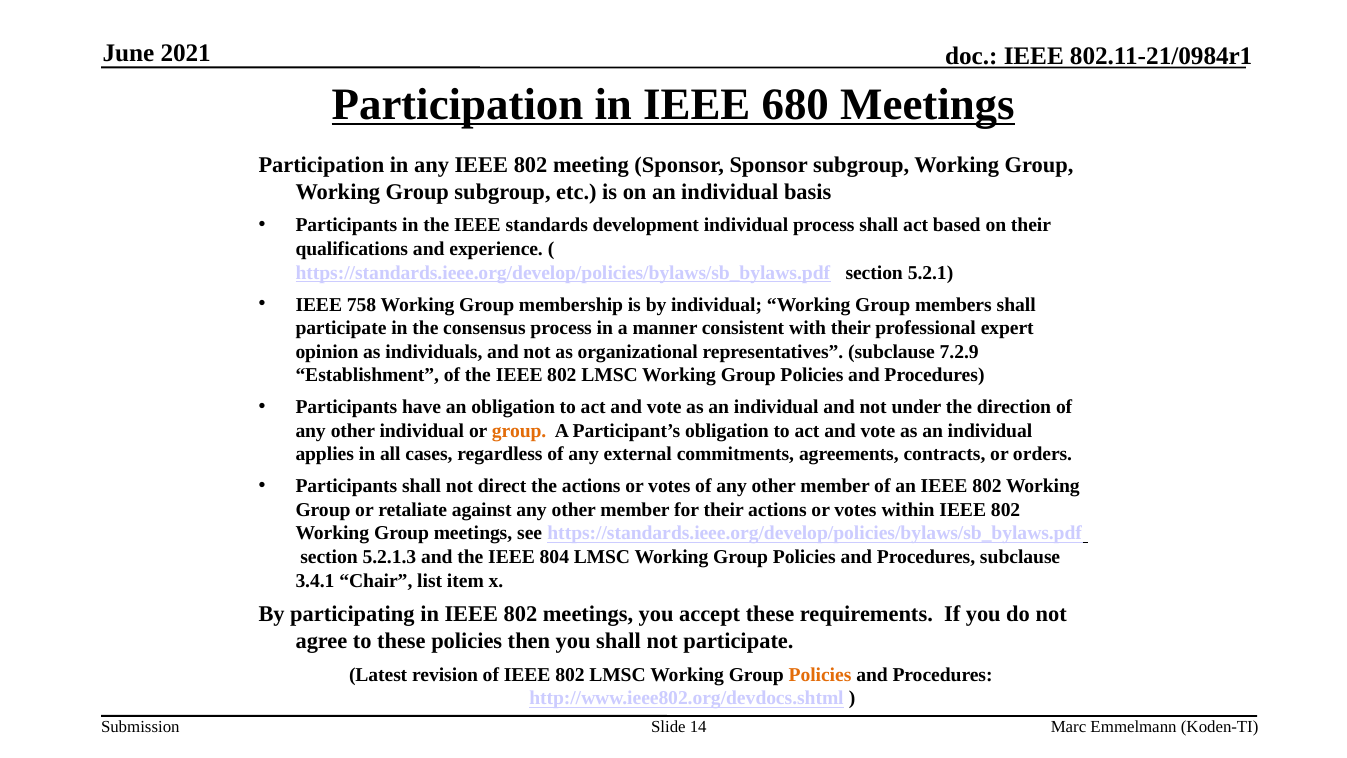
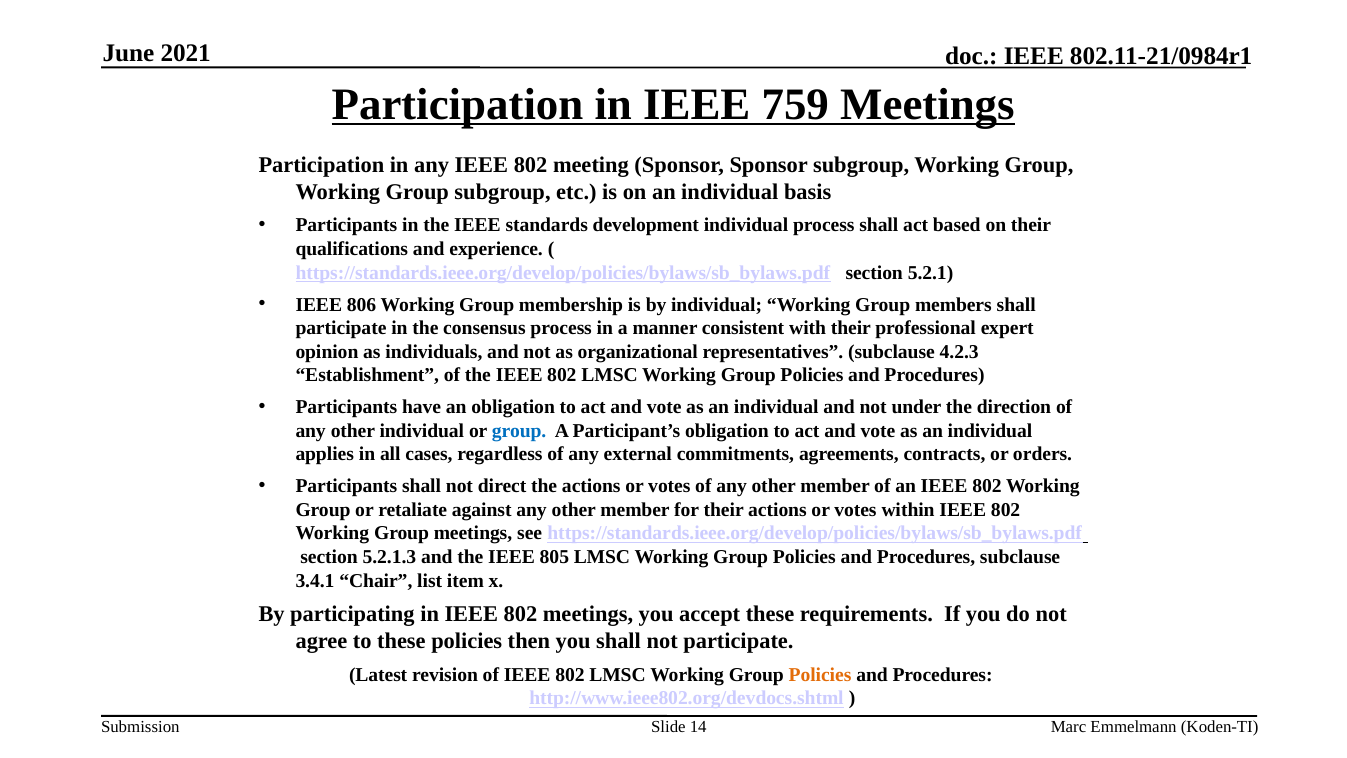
680: 680 -> 759
758: 758 -> 806
7.2.9: 7.2.9 -> 4.2.3
group at (519, 431) colour: orange -> blue
804: 804 -> 805
